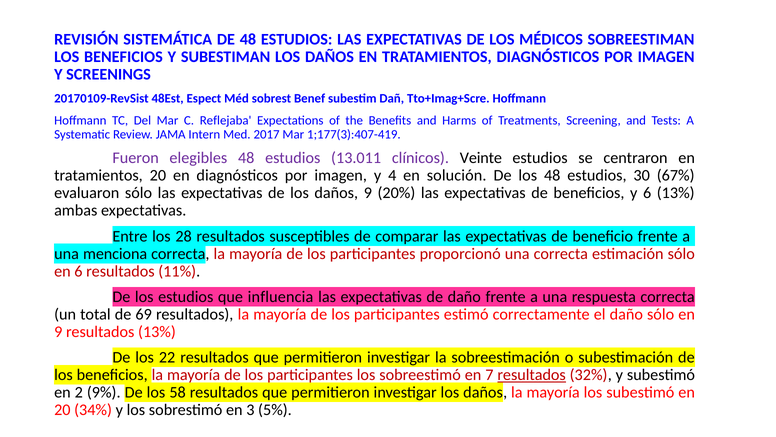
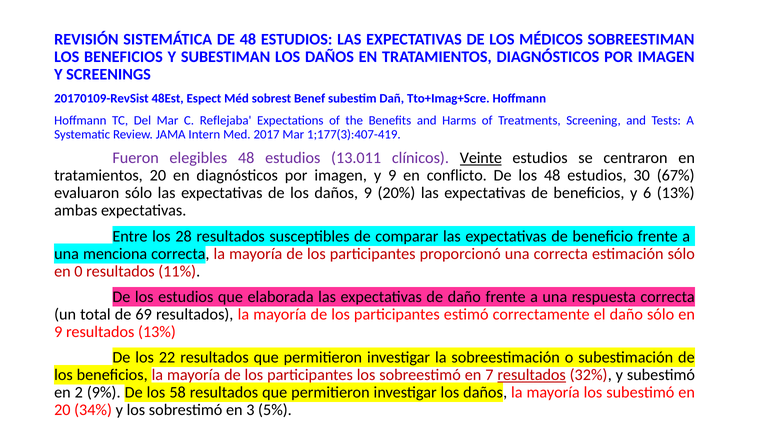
Veinte underline: none -> present
y 4: 4 -> 9
solución: solución -> conflicto
en 6: 6 -> 0
influencia: influencia -> elaborada
